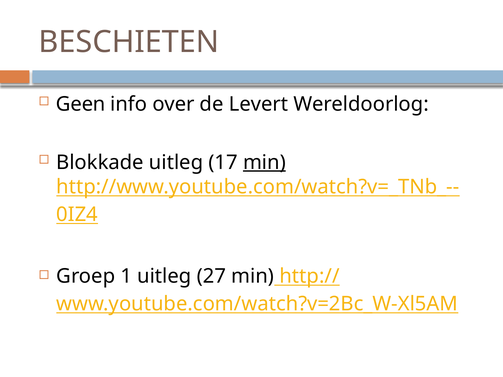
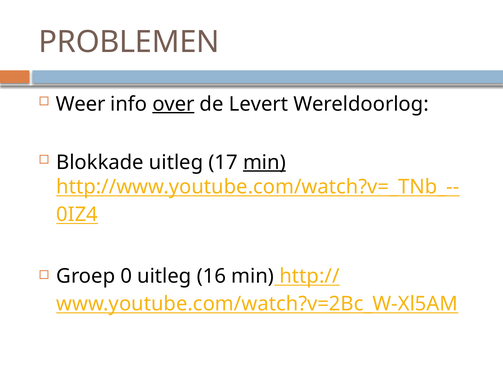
BESCHIETEN: BESCHIETEN -> PROBLEMEN
Geen: Geen -> Weer
over underline: none -> present
1: 1 -> 0
27: 27 -> 16
